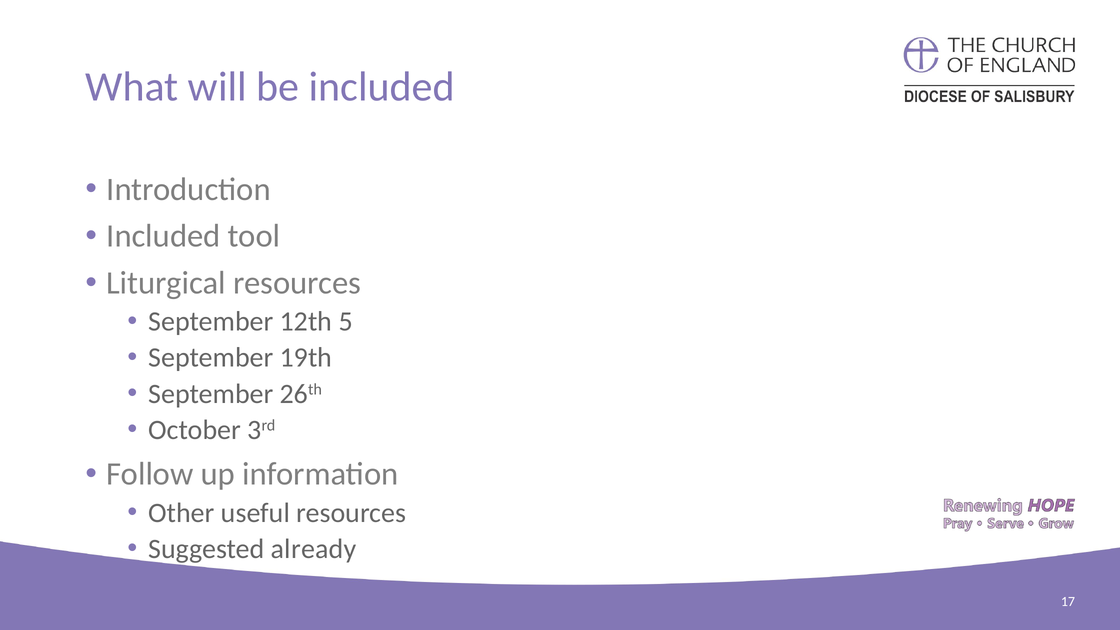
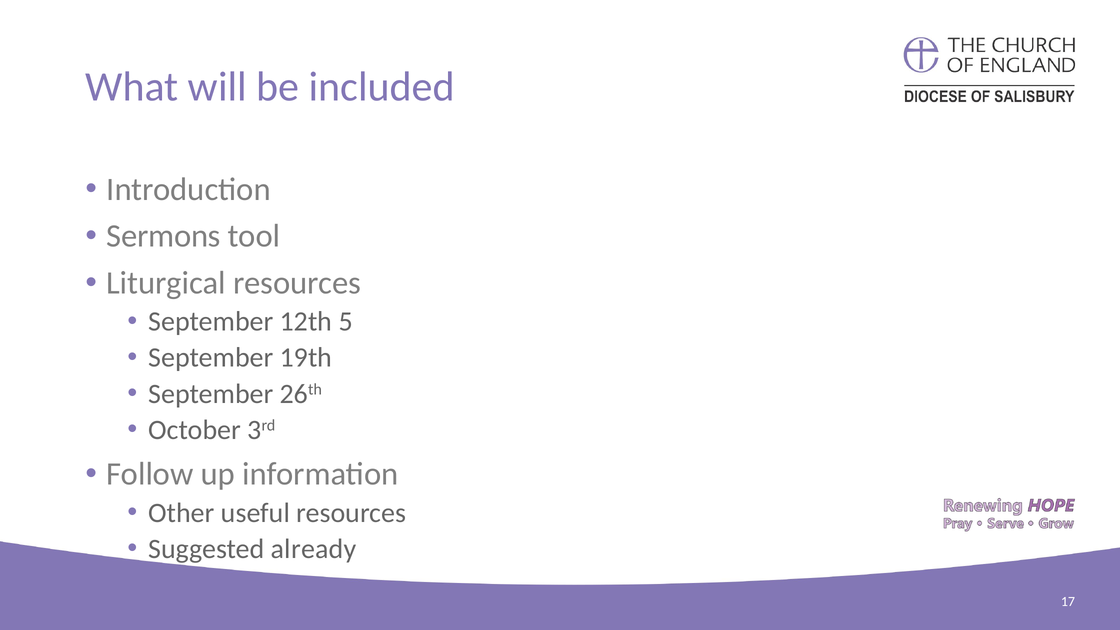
Included at (163, 236): Included -> Sermons
